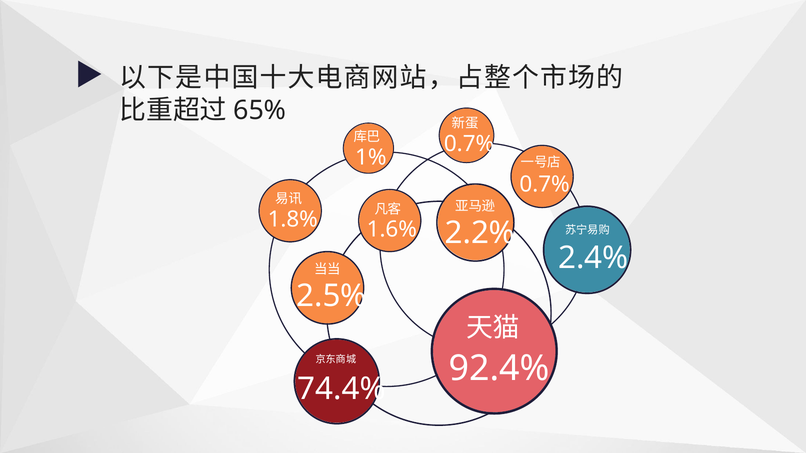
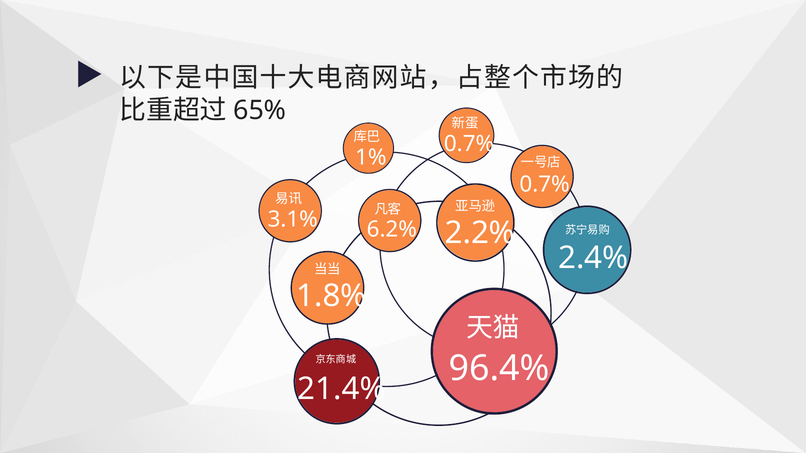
1.8%: 1.8% -> 3.1%
1.6%: 1.6% -> 6.2%
2.5%: 2.5% -> 1.8%
92.4%: 92.4% -> 96.4%
74.4%: 74.4% -> 21.4%
